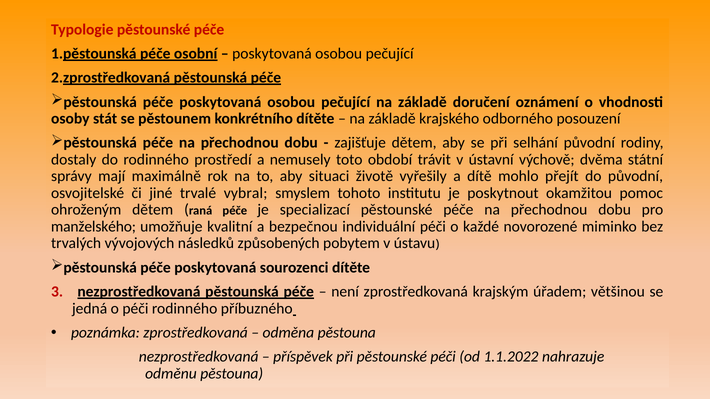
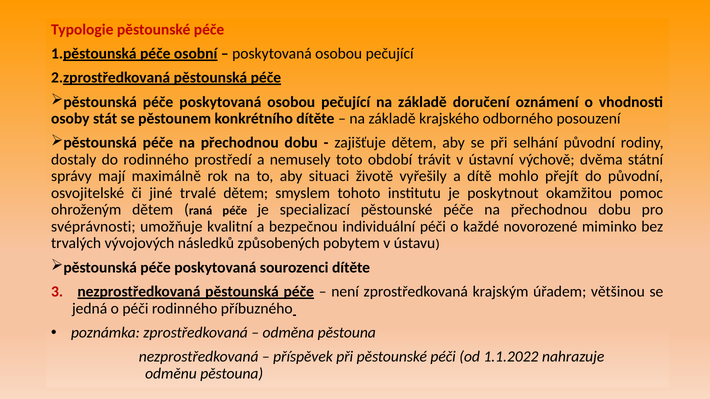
trvalé vybral: vybral -> dětem
manželského: manželského -> svéprávnosti
